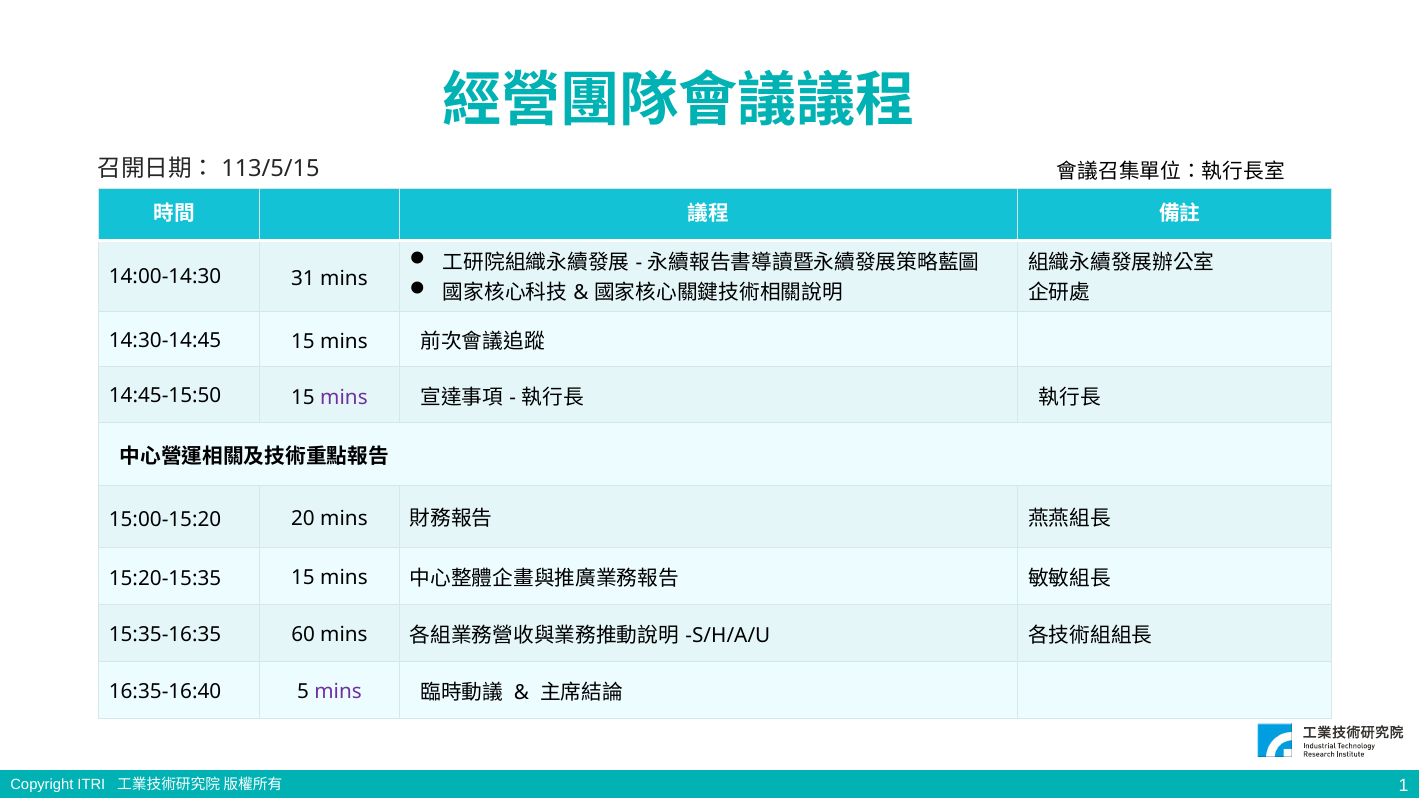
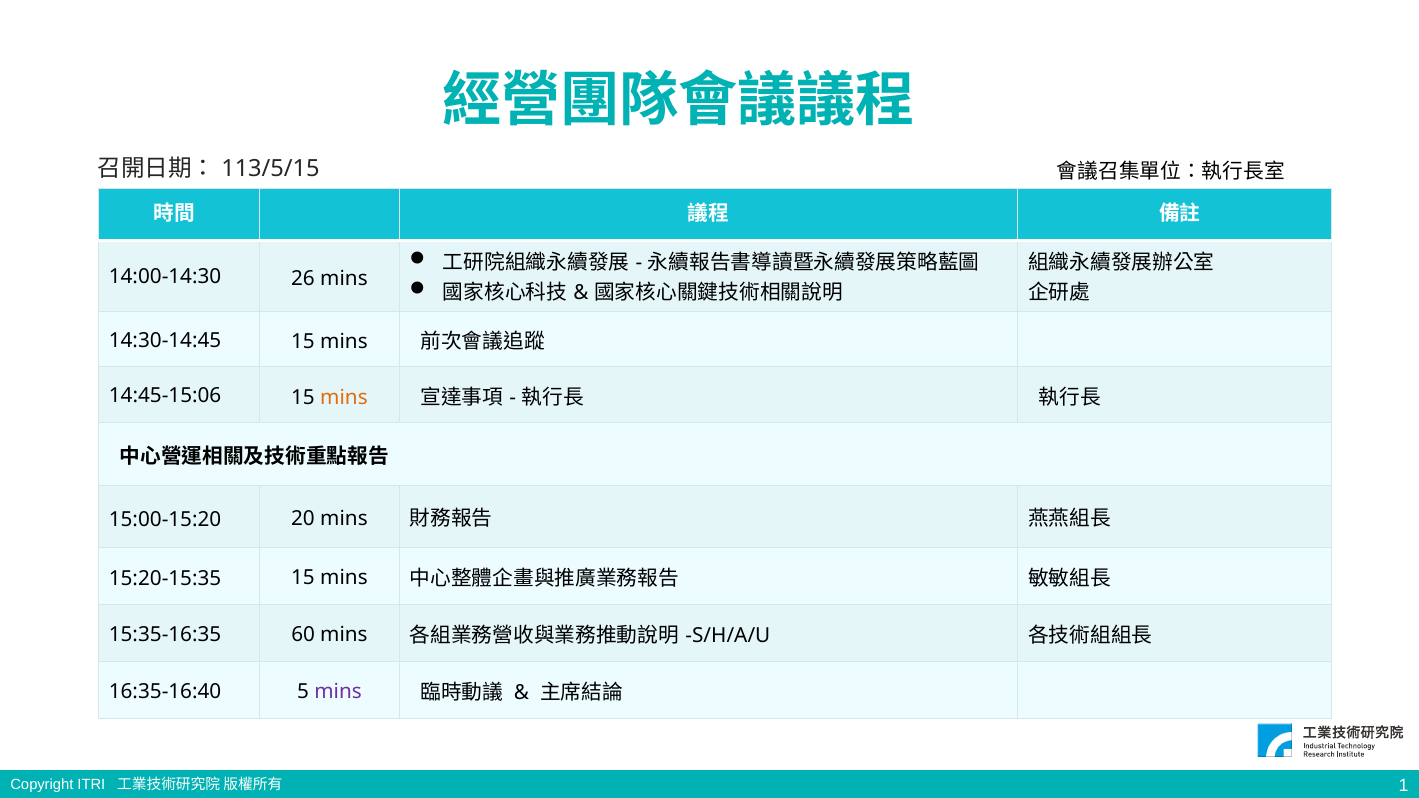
31: 31 -> 26
14:45-15:50: 14:45-15:50 -> 14:45-15:06
mins at (344, 397) colour: purple -> orange
